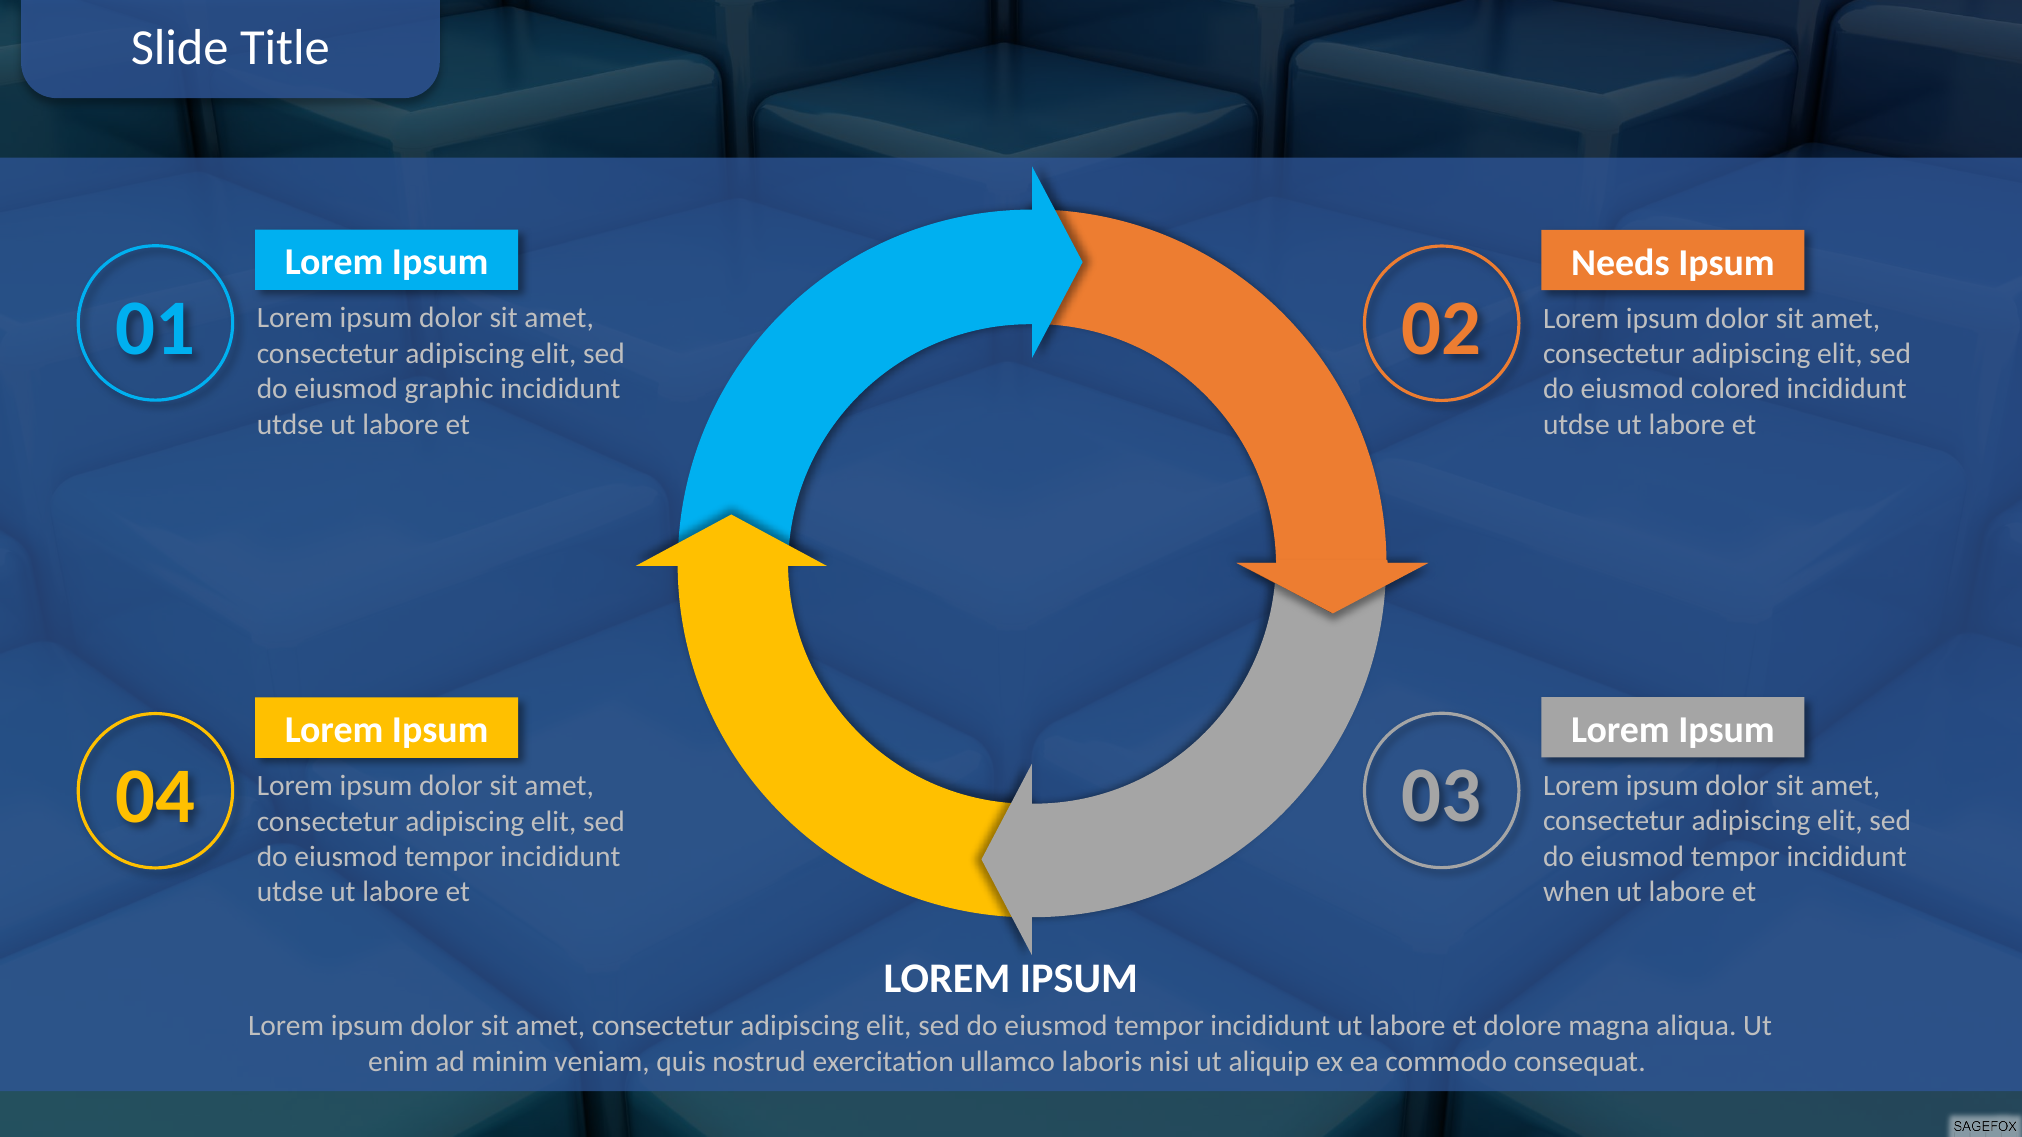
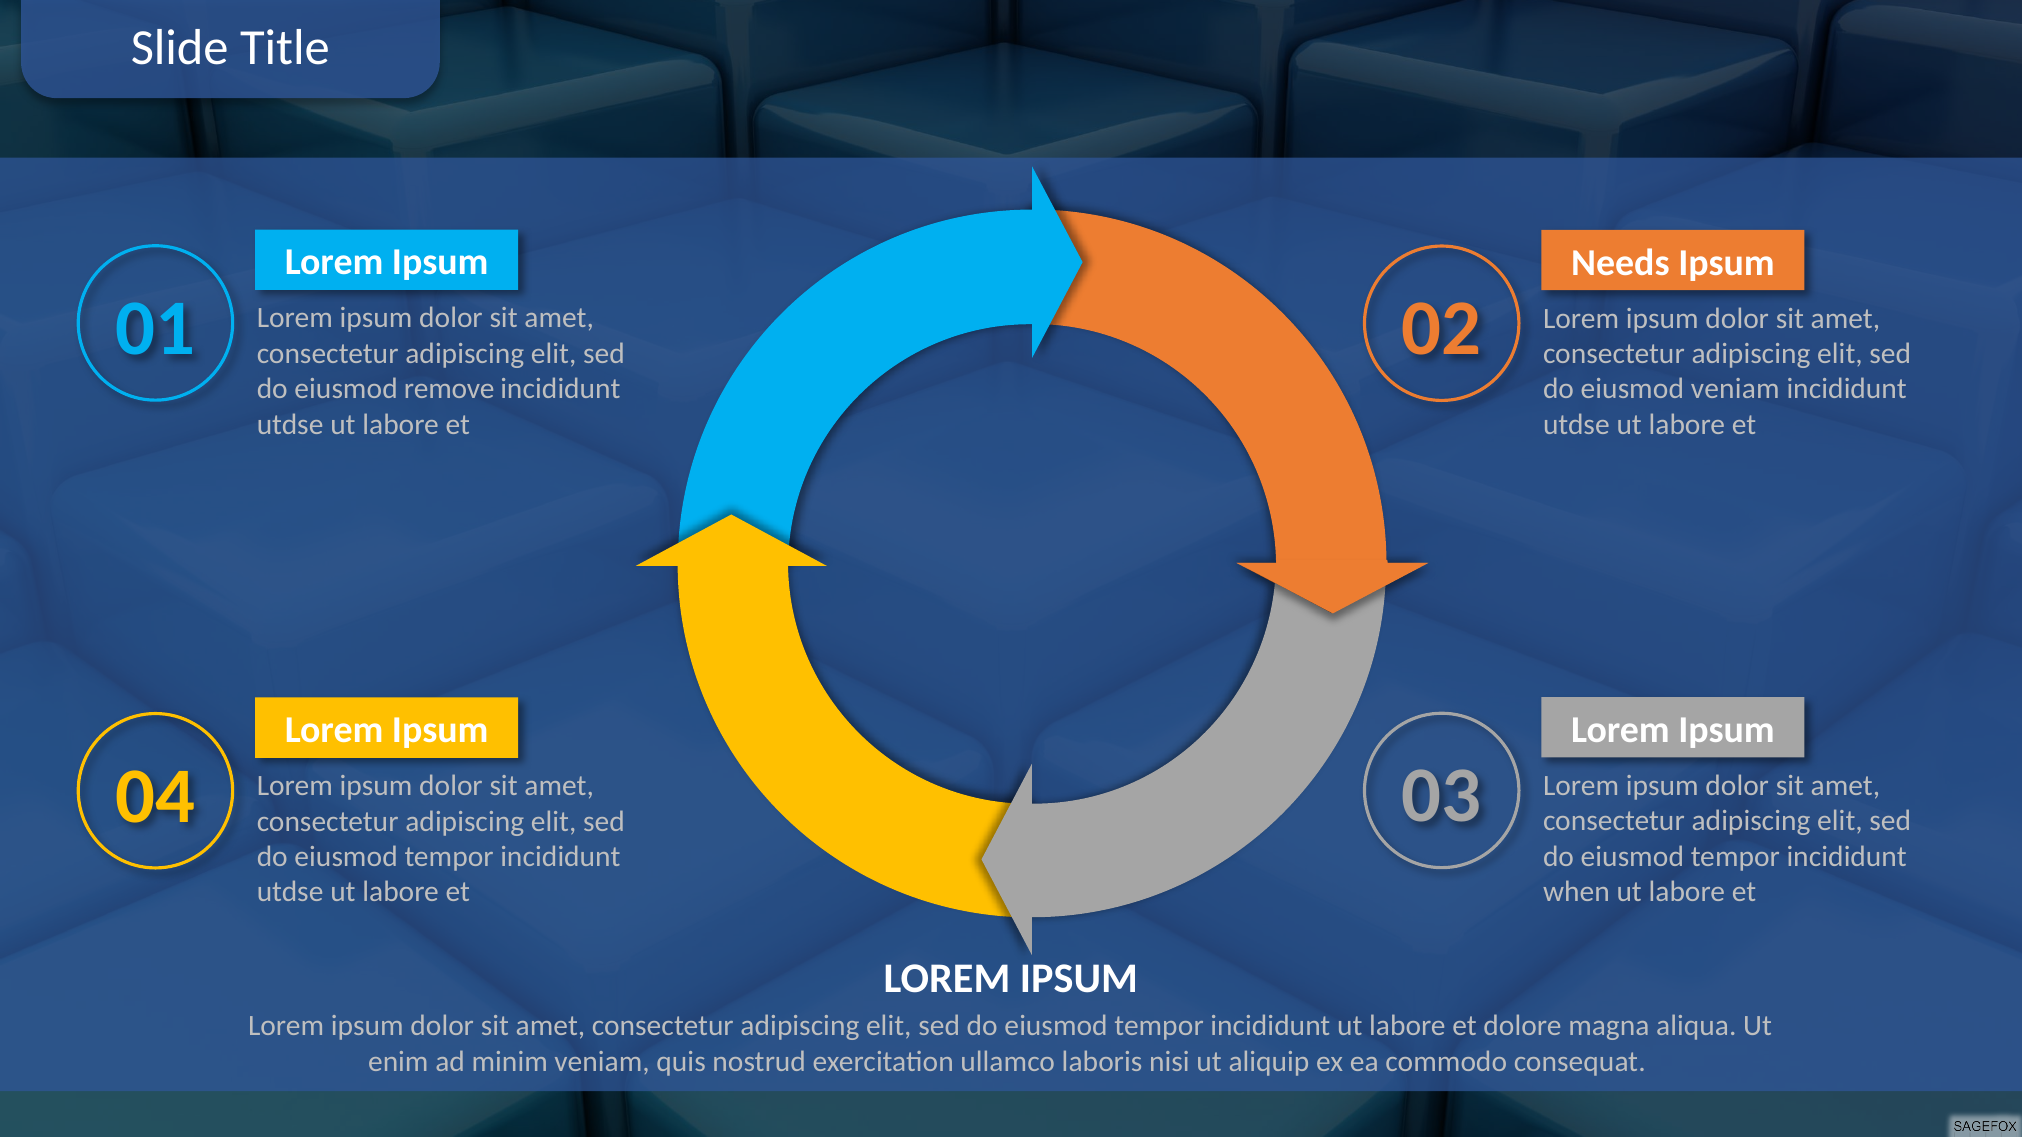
graphic: graphic -> remove
eiusmod colored: colored -> veniam
